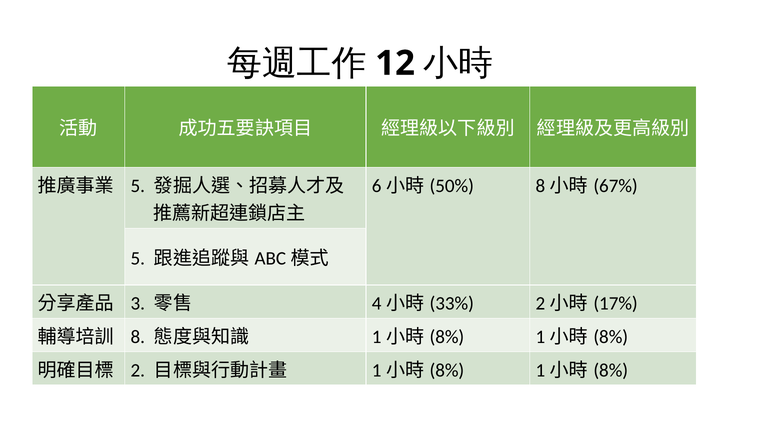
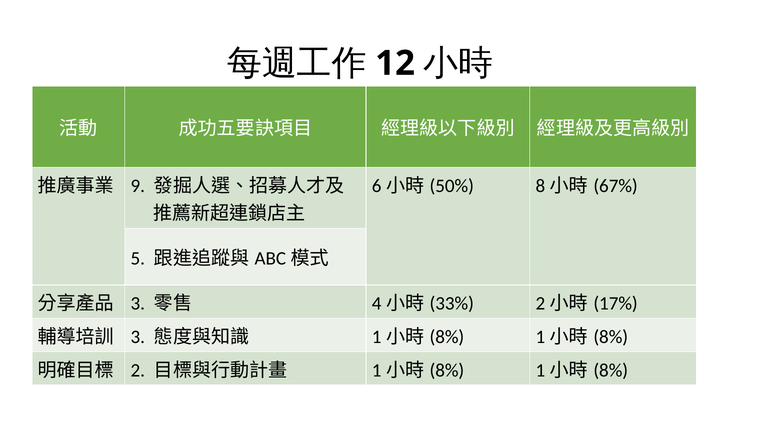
5 at (138, 186): 5 -> 9
8 at (138, 337): 8 -> 3
